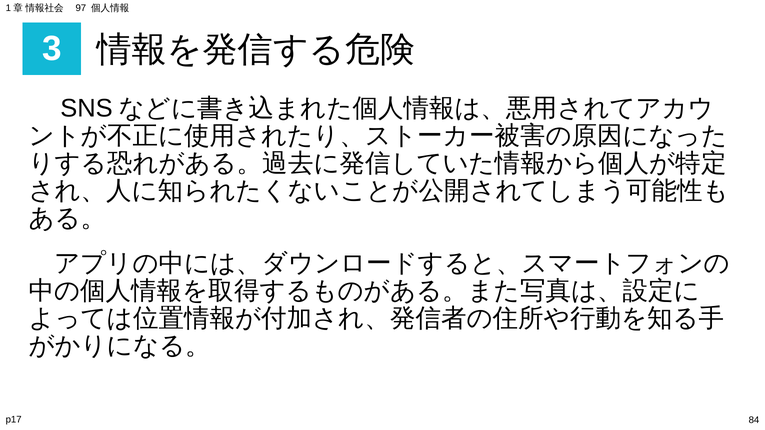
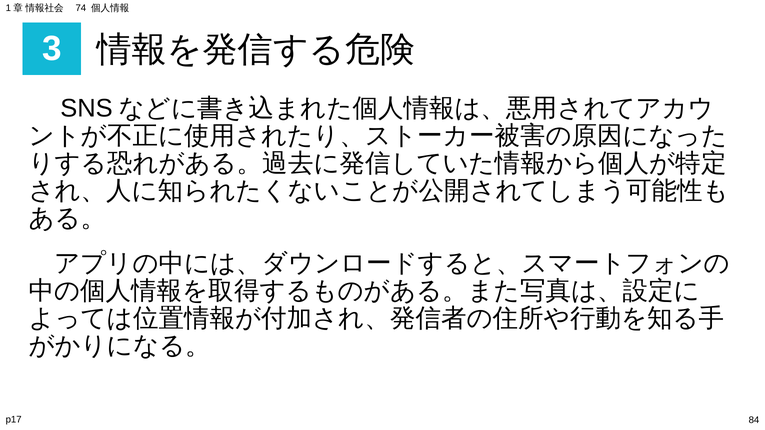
97: 97 -> 74
